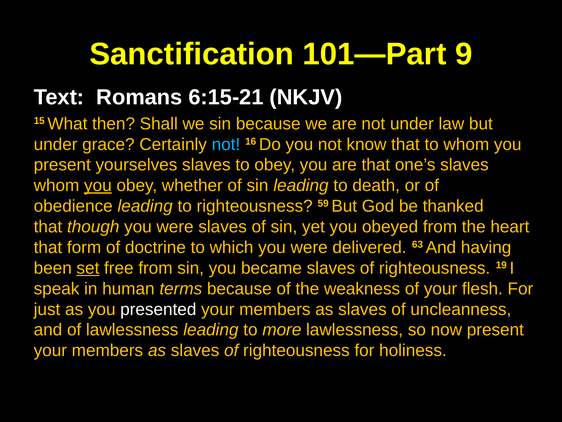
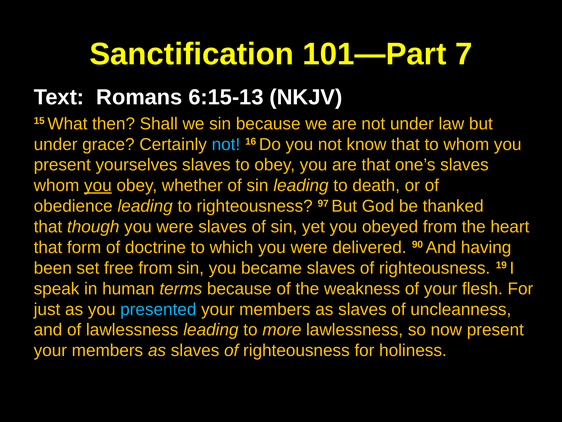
9: 9 -> 7
6:15-21: 6:15-21 -> 6:15-13
59: 59 -> 97
63: 63 -> 90
set underline: present -> none
presented colour: white -> light blue
